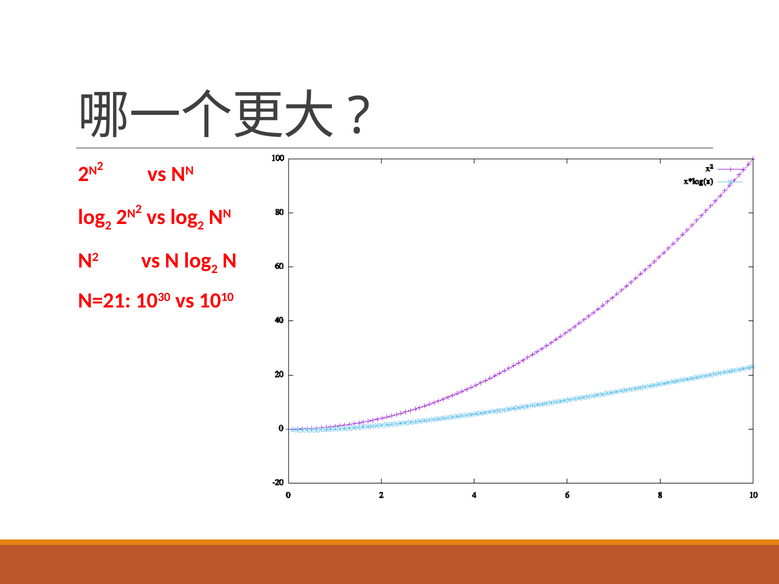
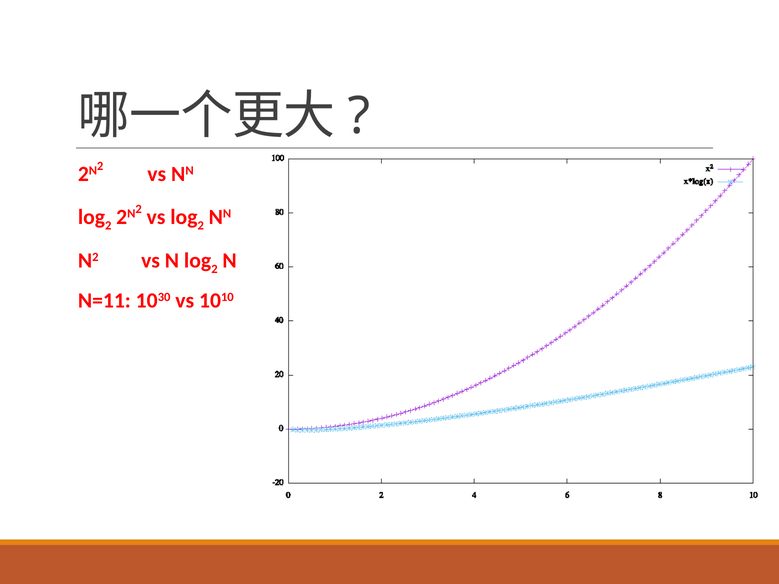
N=21: N=21 -> N=11
